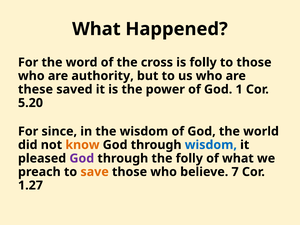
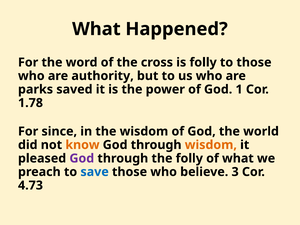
these: these -> parks
5.20: 5.20 -> 1.78
wisdom at (211, 145) colour: blue -> orange
save colour: orange -> blue
7: 7 -> 3
1.27: 1.27 -> 4.73
